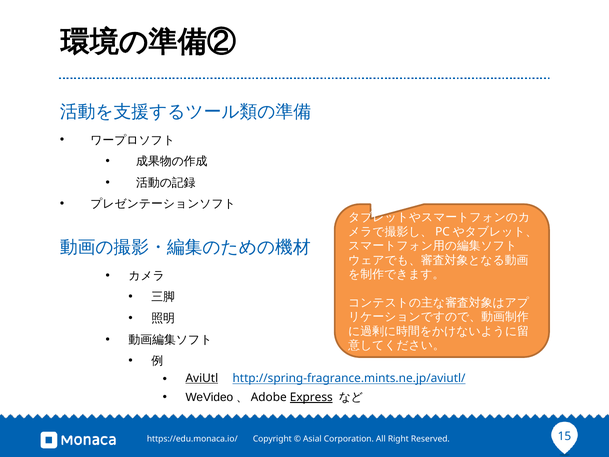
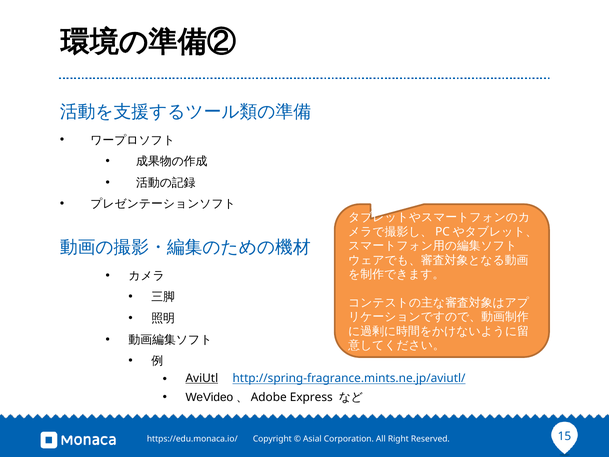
Express underline: present -> none
